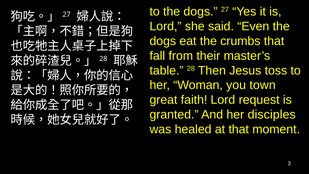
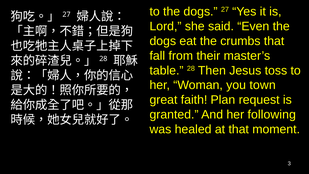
faith Lord: Lord -> Plan
disciples: disciples -> following
